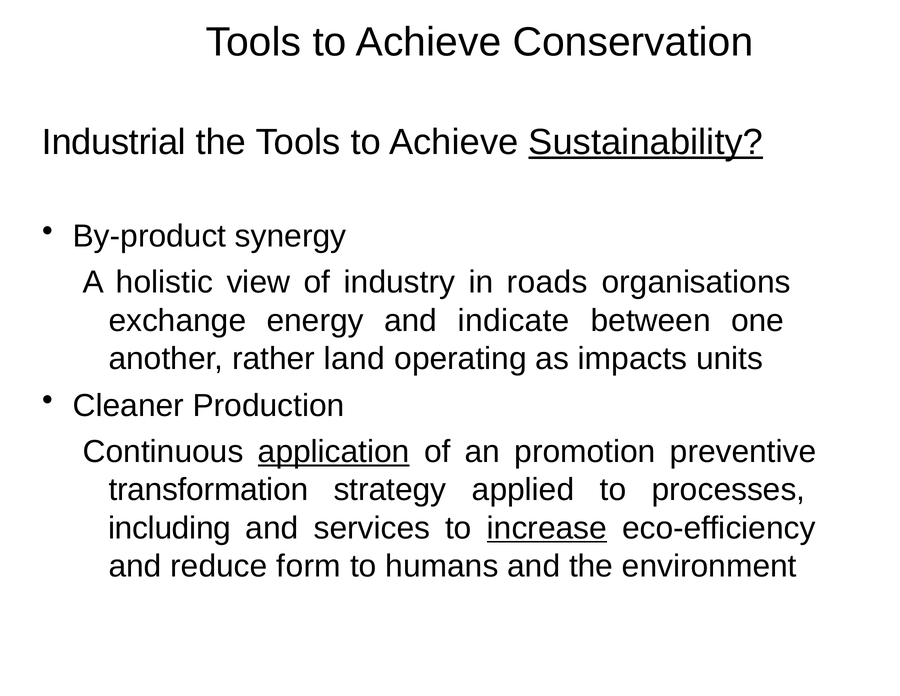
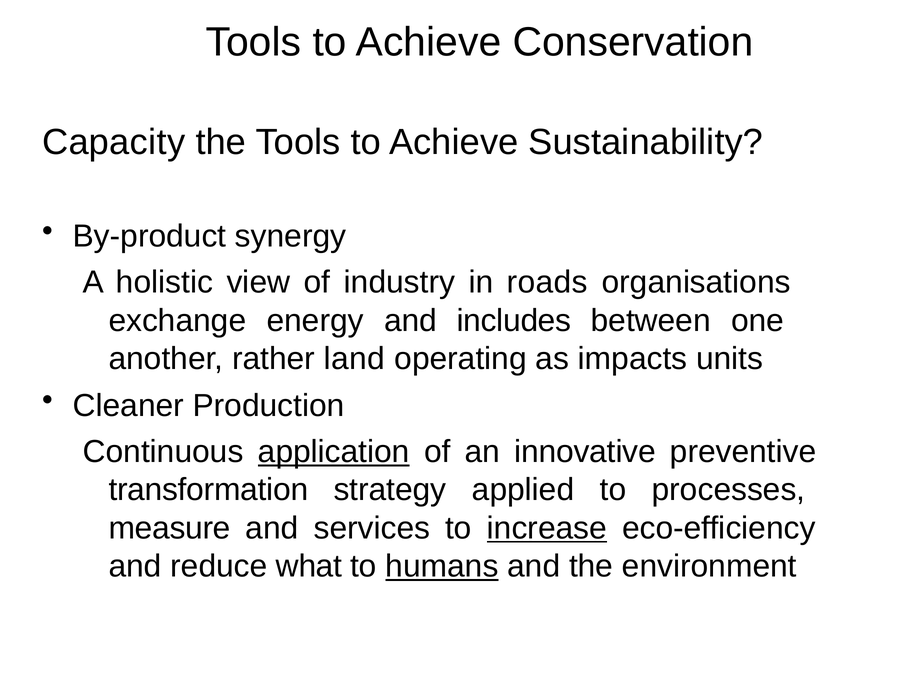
Industrial: Industrial -> Capacity
Sustainability underline: present -> none
indicate: indicate -> includes
promotion: promotion -> innovative
including: including -> measure
form: form -> what
humans underline: none -> present
